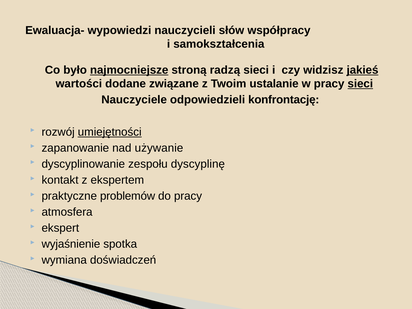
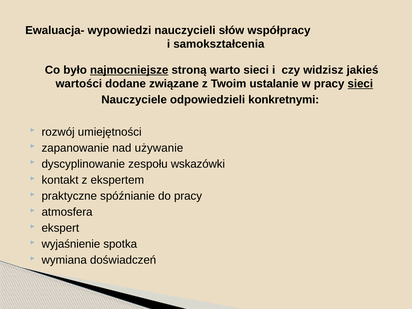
radzą: radzą -> warto
jakieś underline: present -> none
konfrontację: konfrontację -> konkretnymi
umiejętności underline: present -> none
dyscyplinę: dyscyplinę -> wskazówki
problemów: problemów -> spóźnianie
